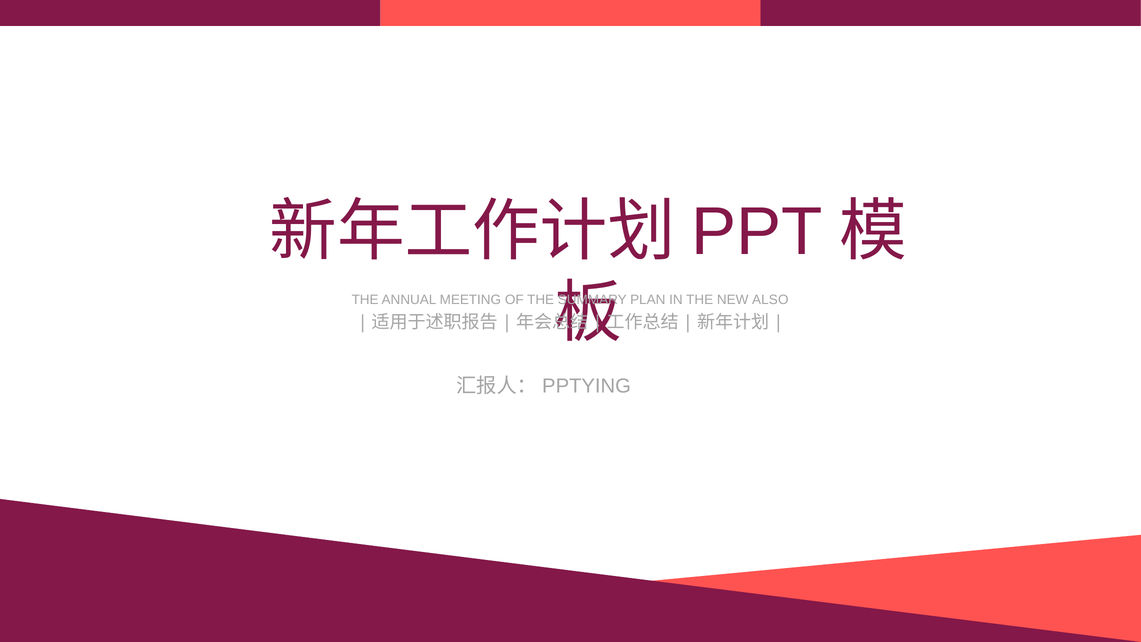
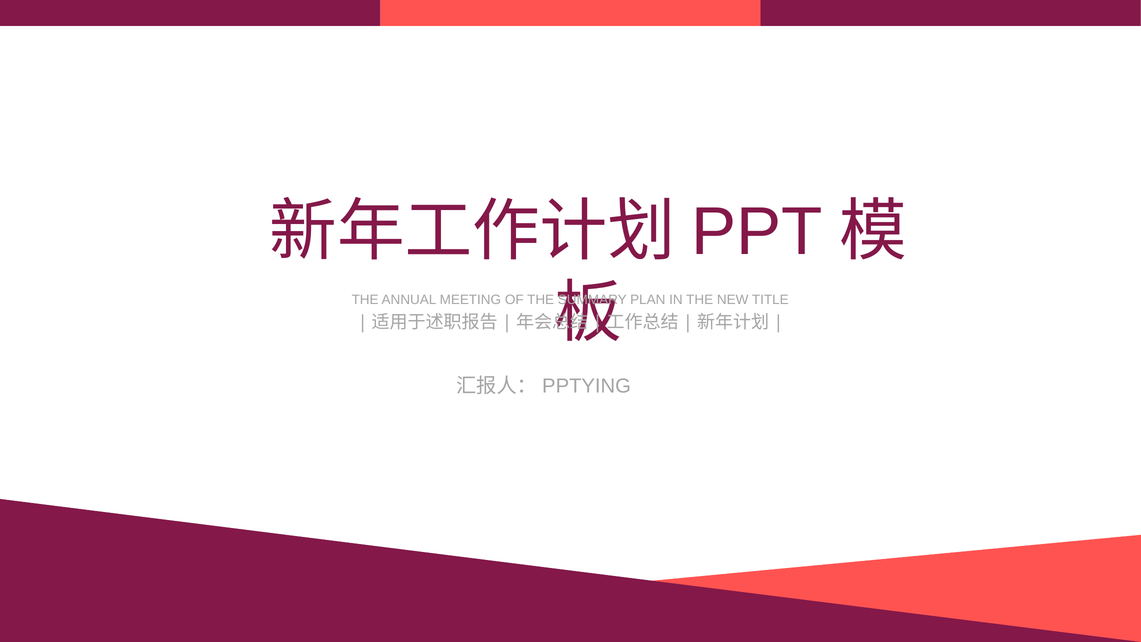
ALSO: ALSO -> TITLE
